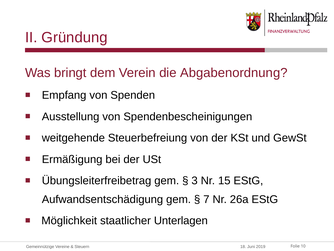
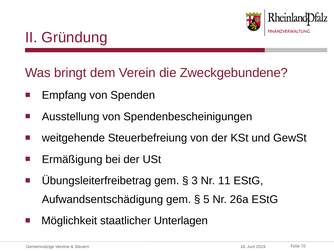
Abgabenordnung: Abgabenordnung -> Zweckgebundene
15: 15 -> 11
7: 7 -> 5
